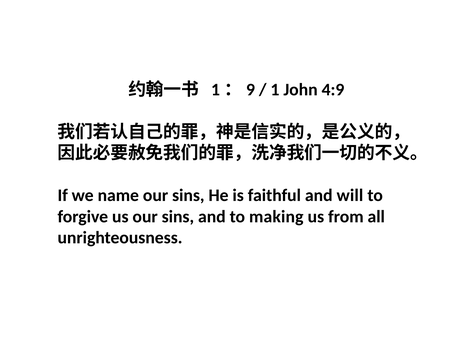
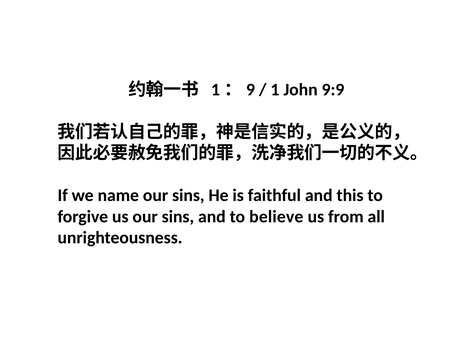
4:9: 4:9 -> 9:9
will: will -> this
making: making -> believe
